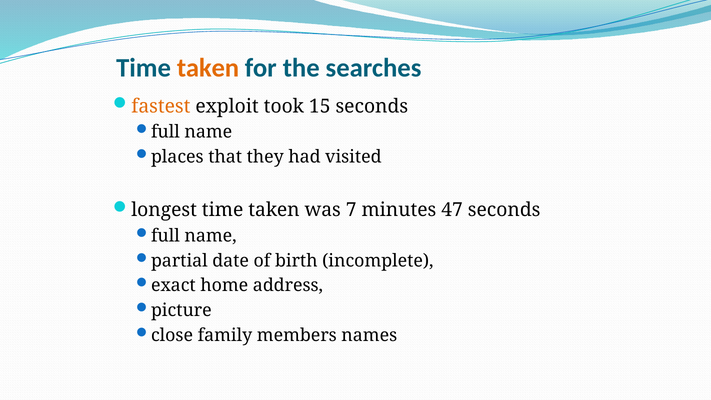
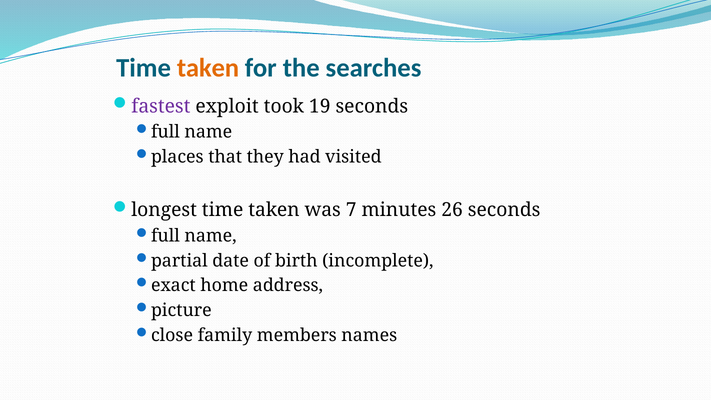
fastest colour: orange -> purple
15: 15 -> 19
47: 47 -> 26
